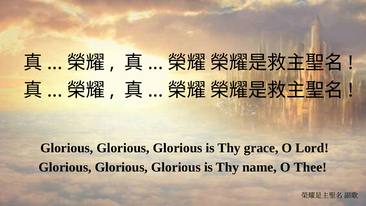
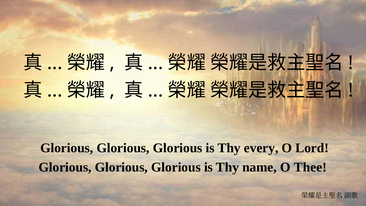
grace: grace -> every
